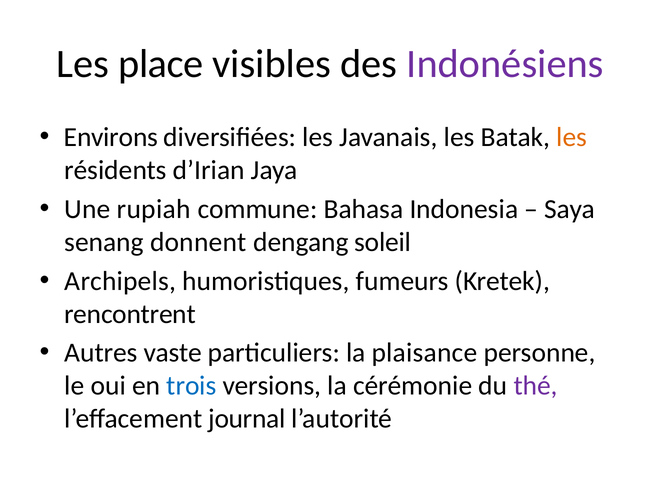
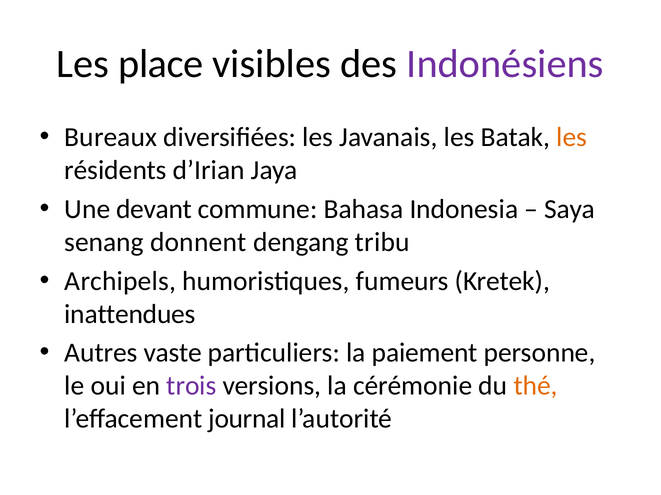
Environs: Environs -> Bureaux
rupiah: rupiah -> devant
soleil: soleil -> tribu
rencontrent: rencontrent -> inattendues
plaisance: plaisance -> paiement
trois colour: blue -> purple
thé colour: purple -> orange
